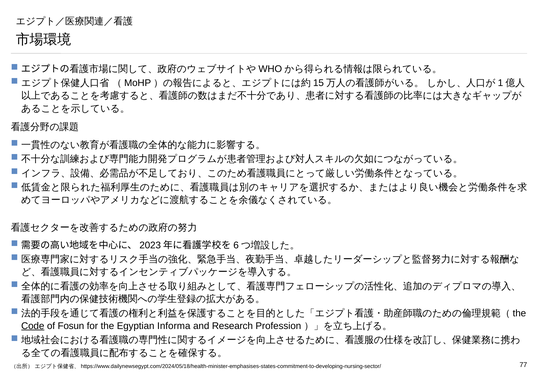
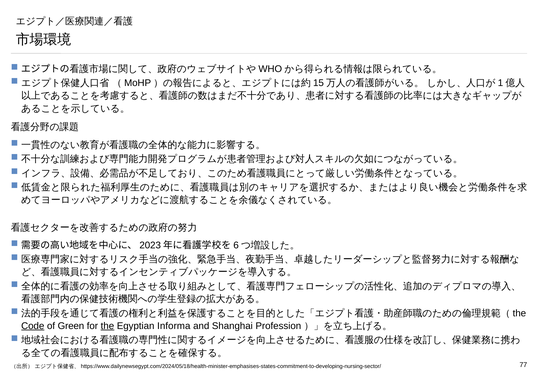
Fosun: Fosun -> Green
the underline: none -> present
Research: Research -> Shanghai
